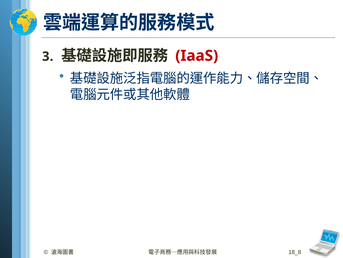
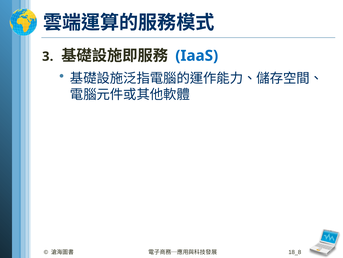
IaaS colour: red -> blue
